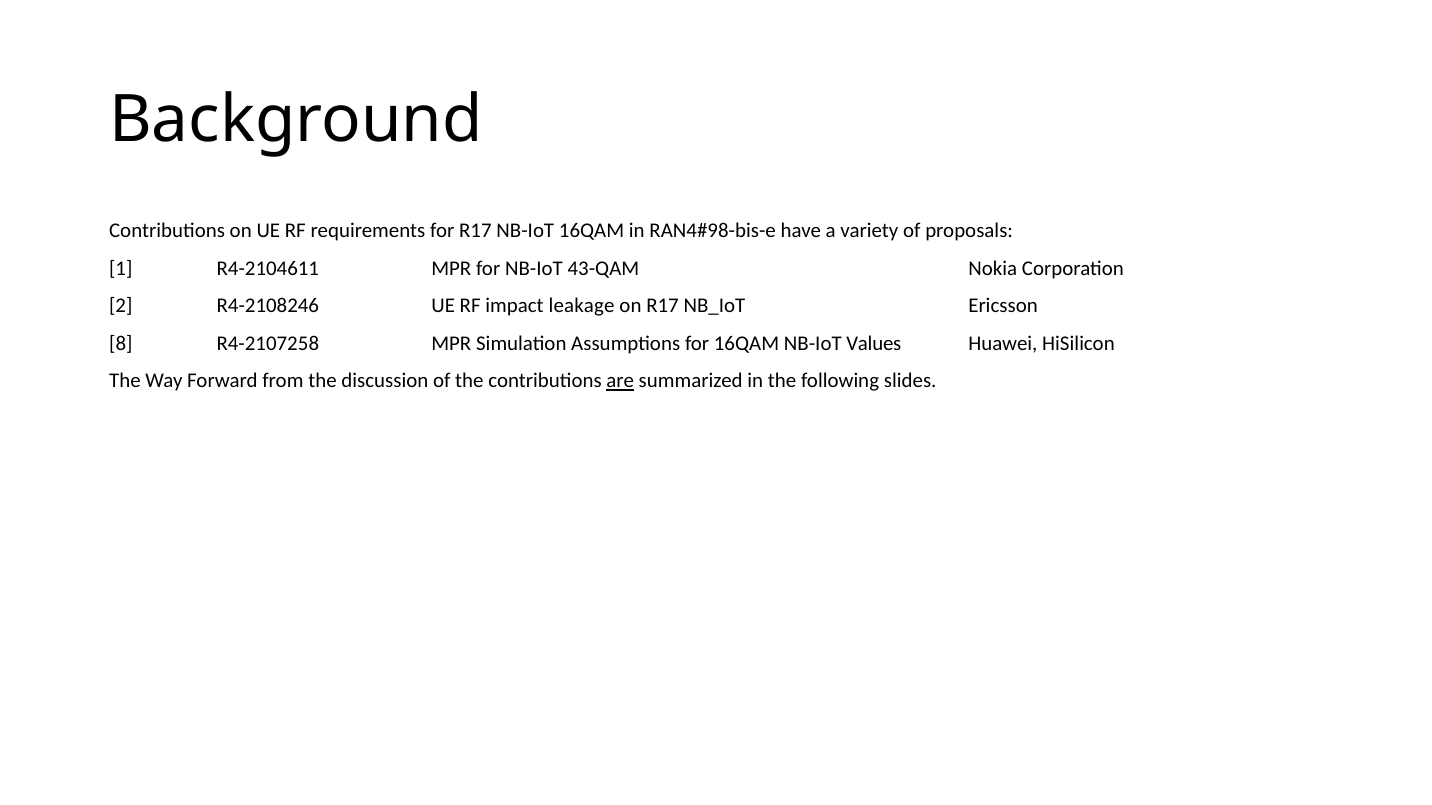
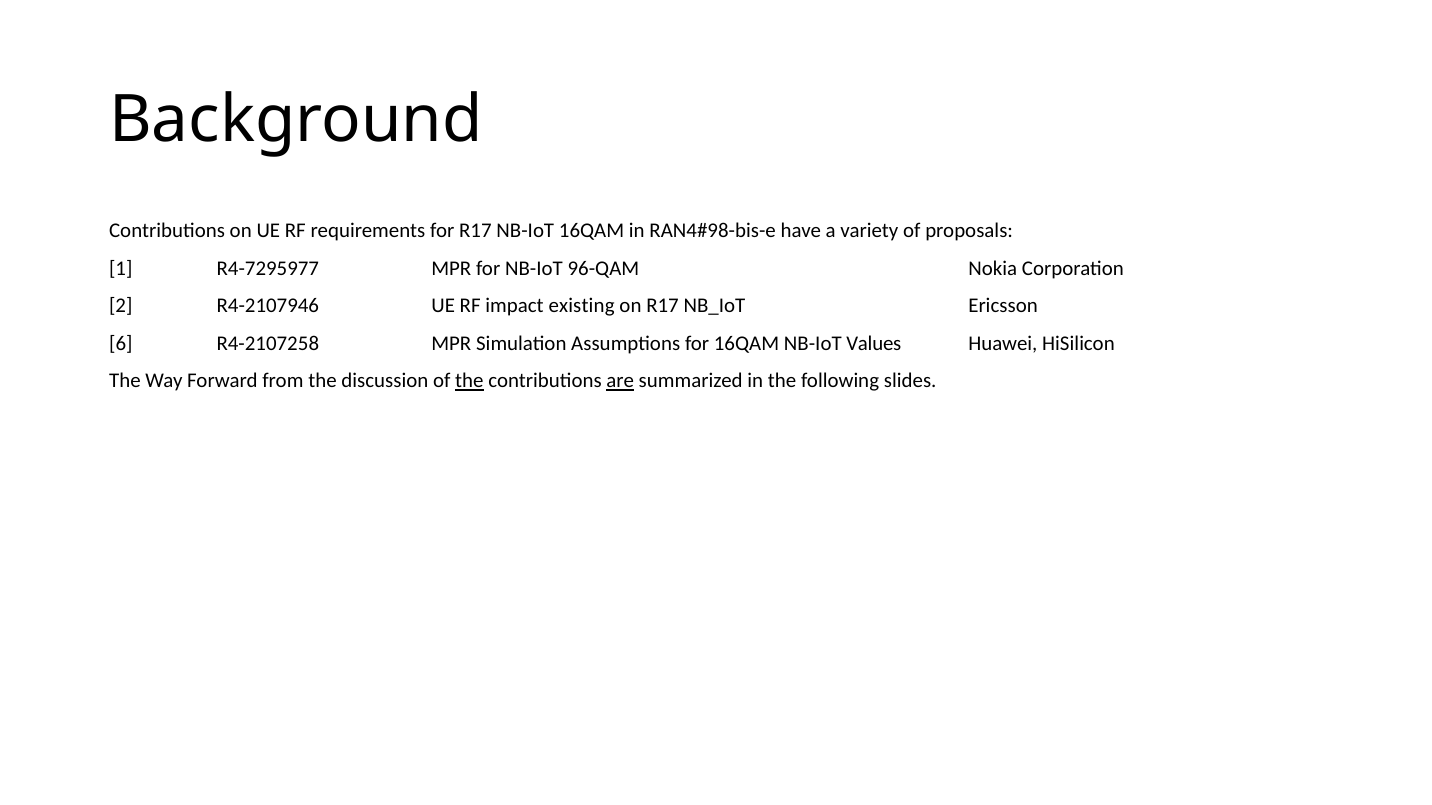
R4-2104611: R4-2104611 -> R4-7295977
43-QAM: 43-QAM -> 96-QAM
R4-2108246: R4-2108246 -> R4-2107946
leakage: leakage -> existing
8: 8 -> 6
the at (469, 381) underline: none -> present
